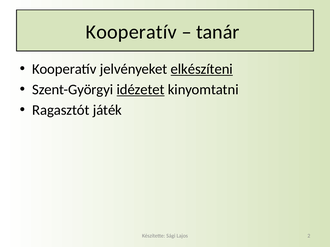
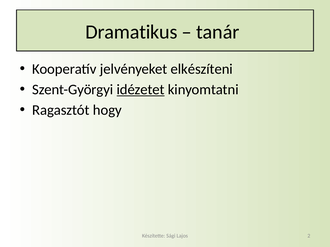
Kooperatív at (131, 32): Kooperatív -> Dramatikus
elkészíteni underline: present -> none
játék: játék -> hogy
